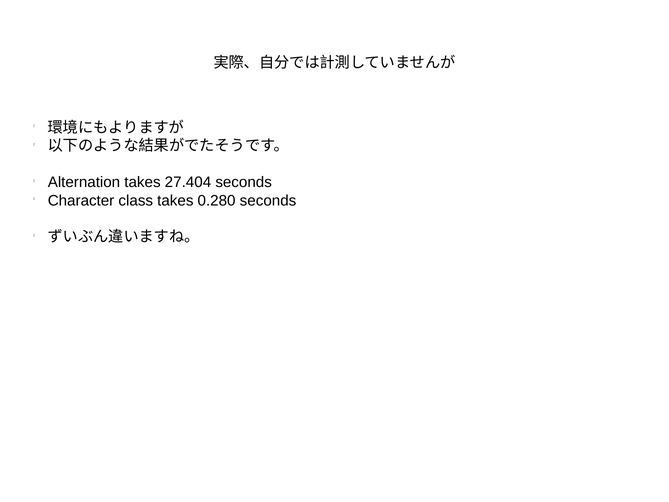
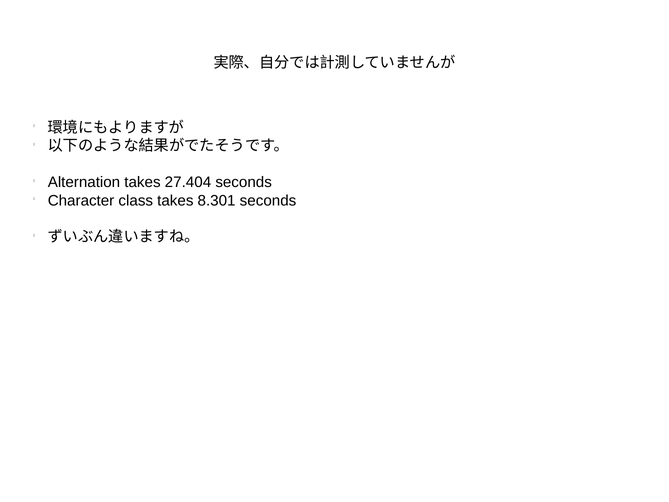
0.280: 0.280 -> 8.301
